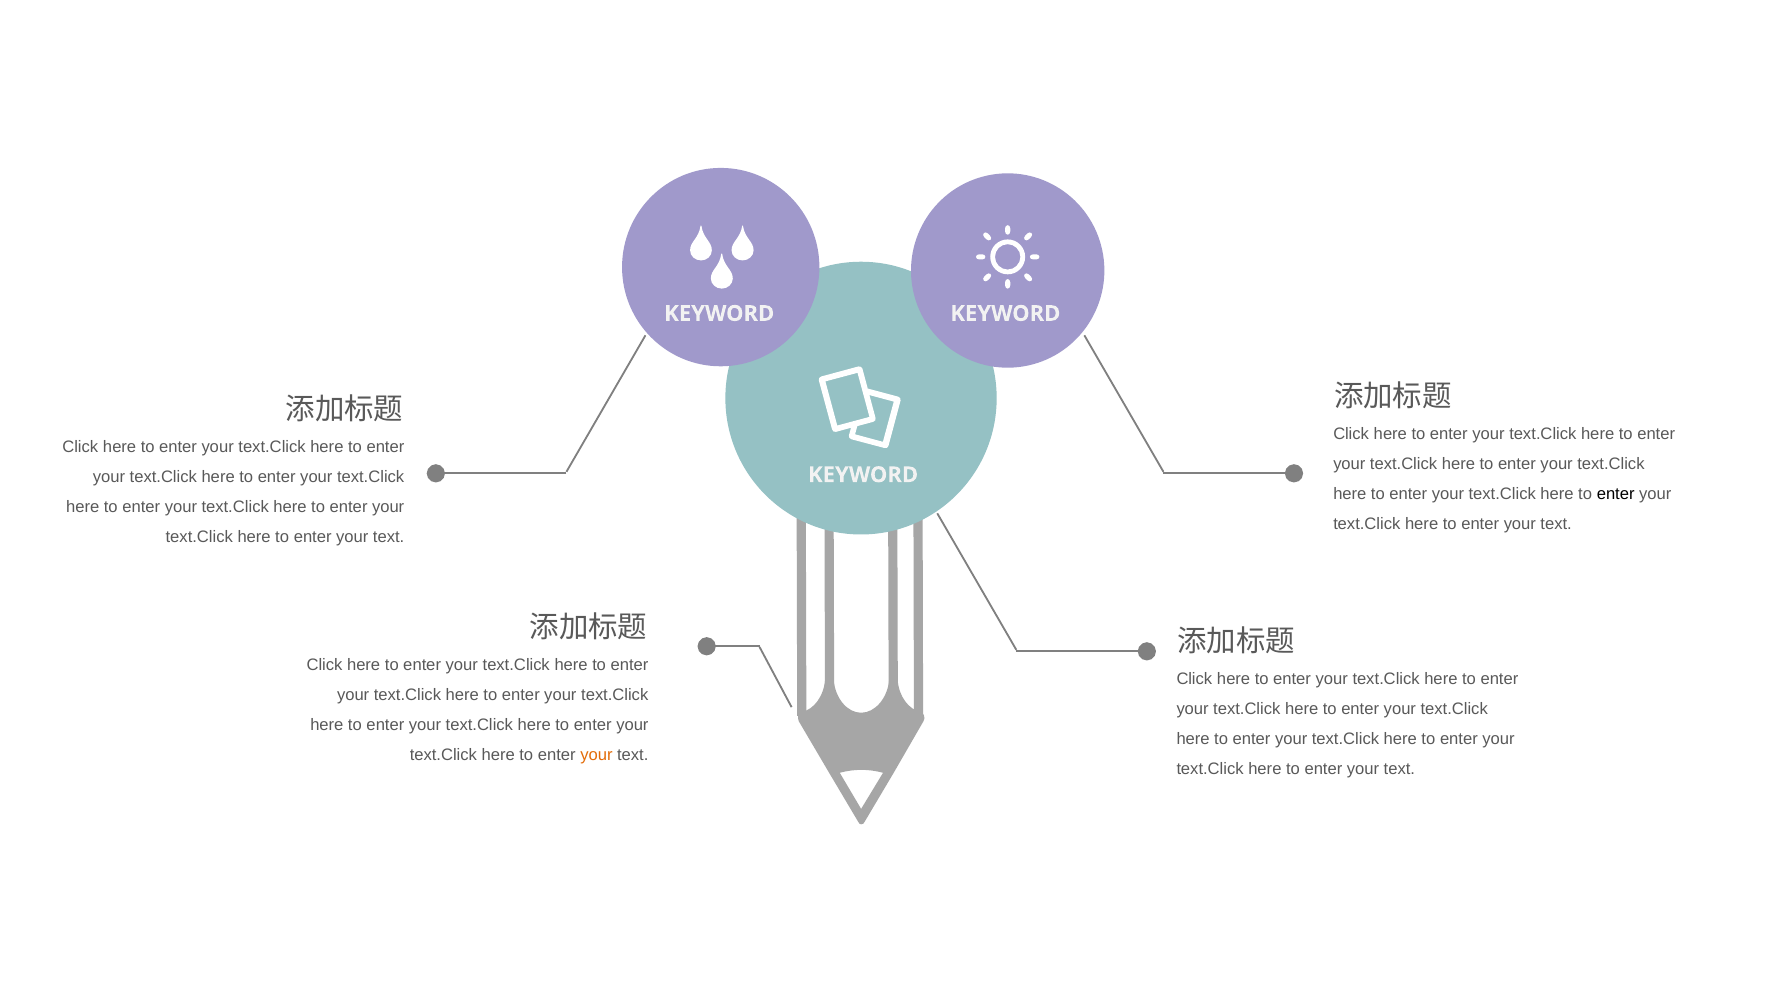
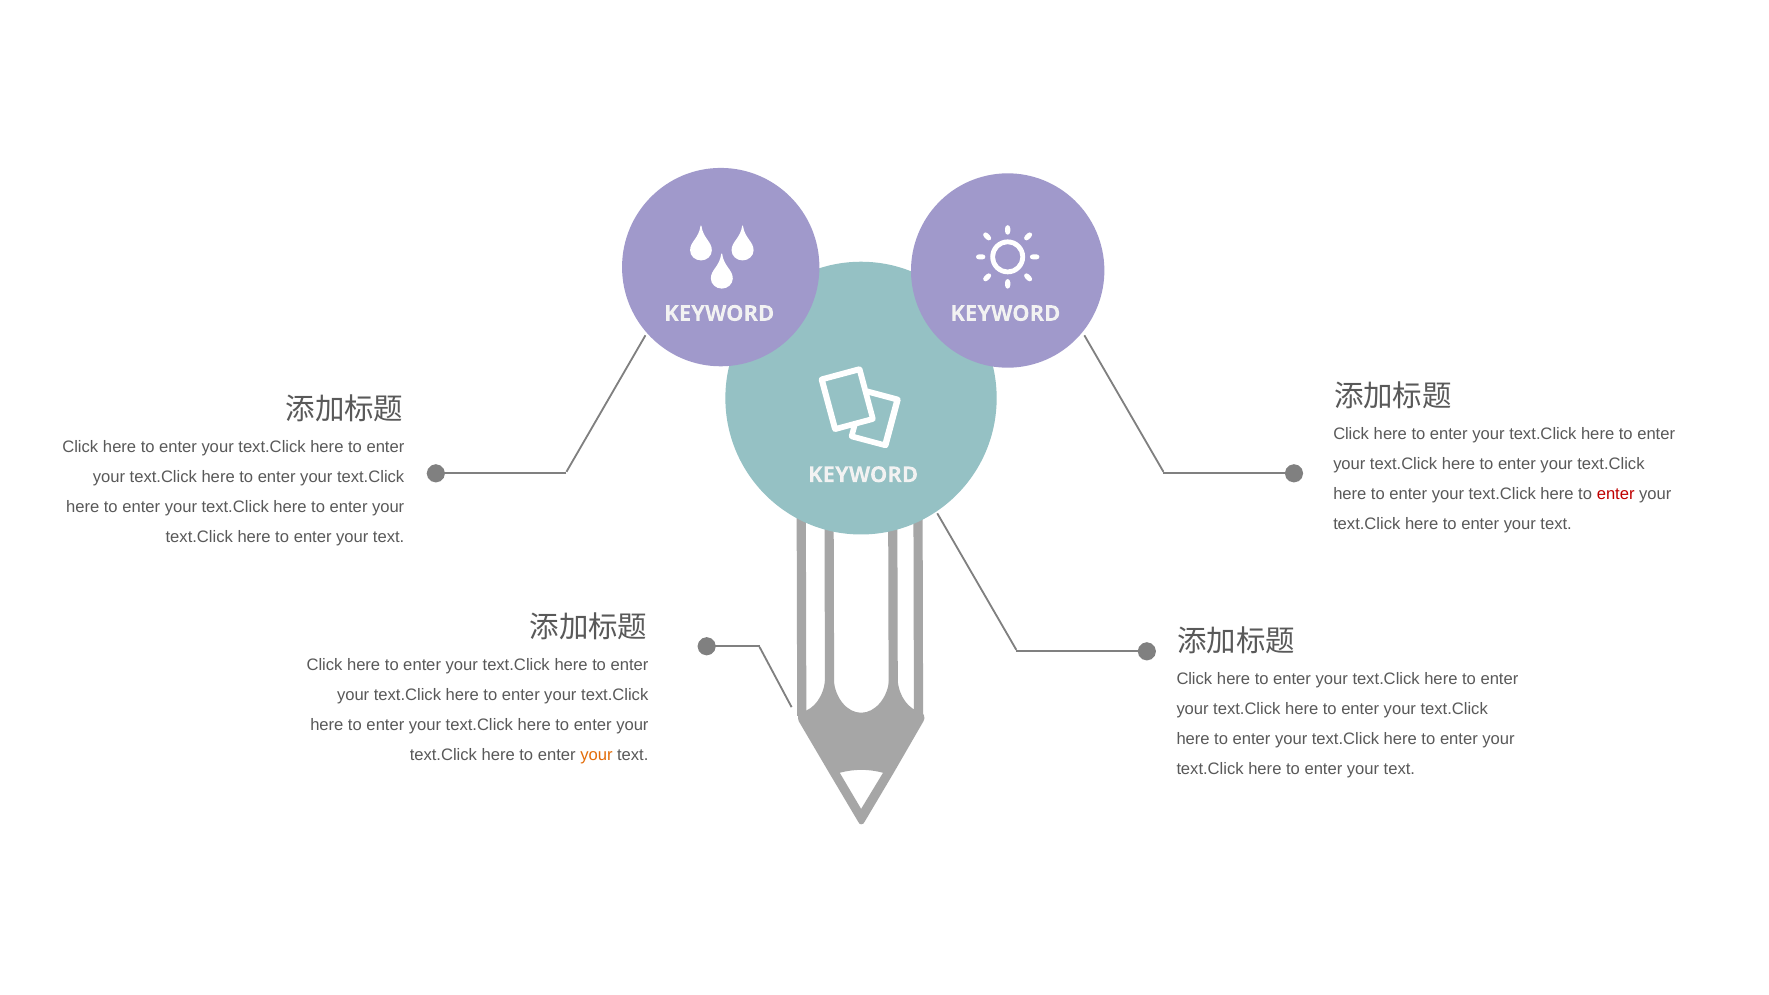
enter at (1616, 494) colour: black -> red
